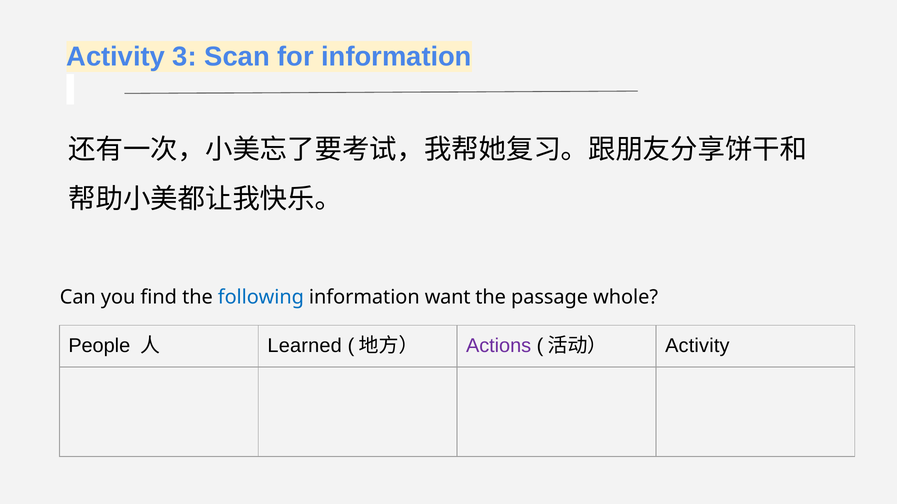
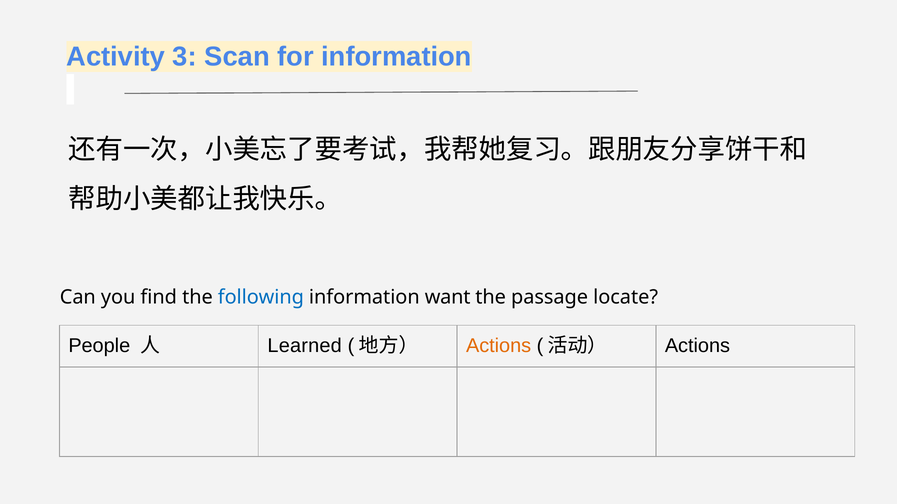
whole: whole -> locate
Actions at (499, 346) colour: purple -> orange
Activity at (697, 346): Activity -> Actions
